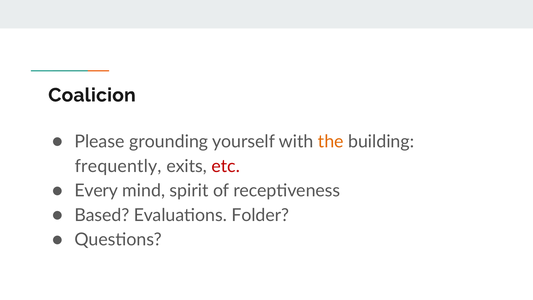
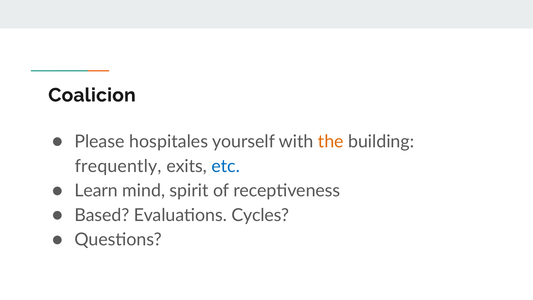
grounding: grounding -> hospitales
etc colour: red -> blue
Every: Every -> Learn
Folder: Folder -> Cycles
